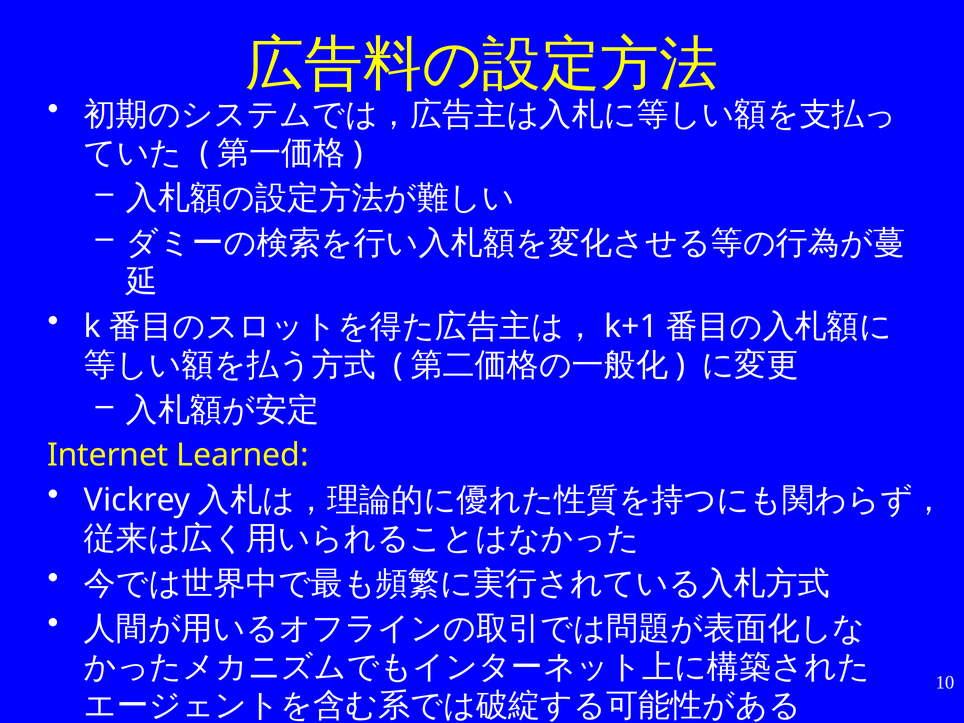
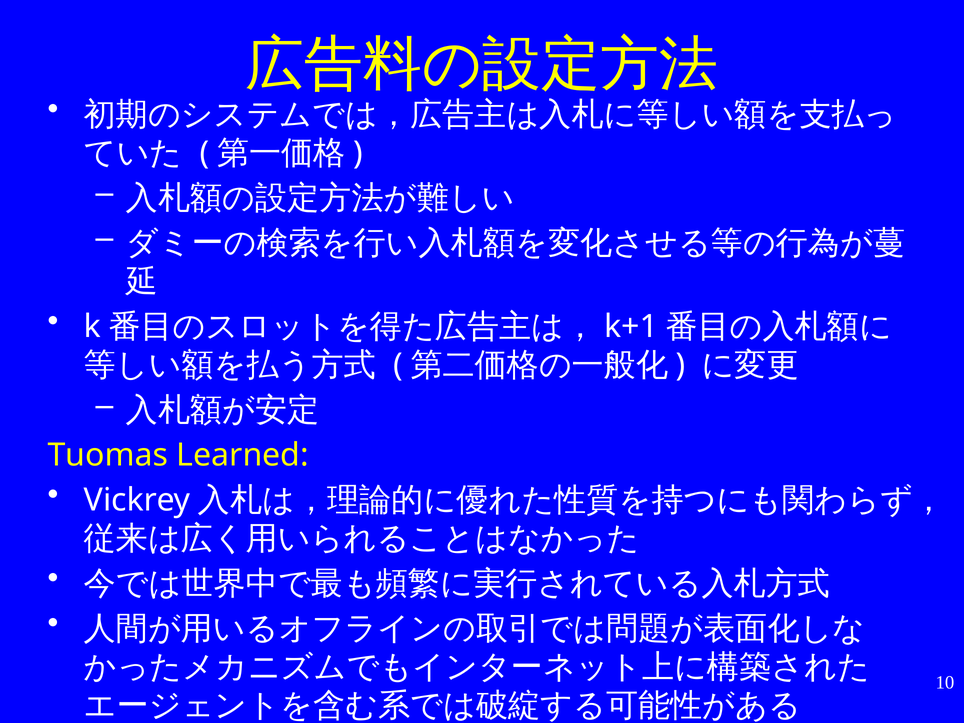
Internet: Internet -> Tuomas
